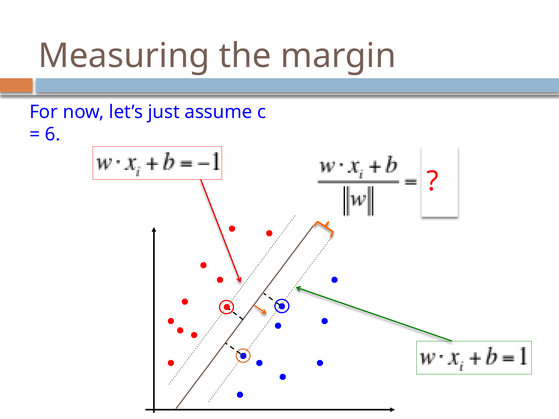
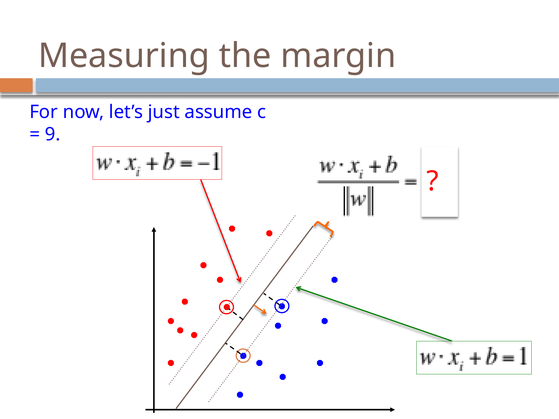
6: 6 -> 9
